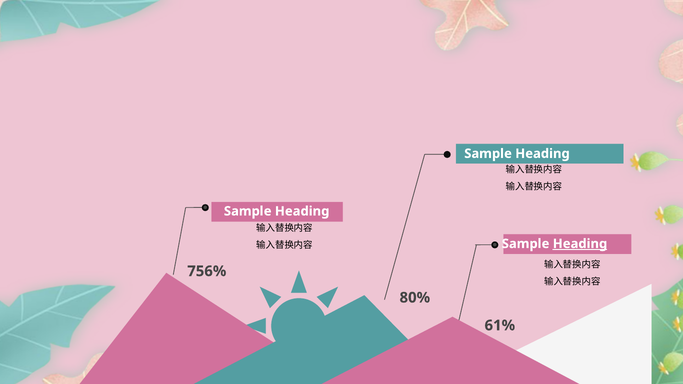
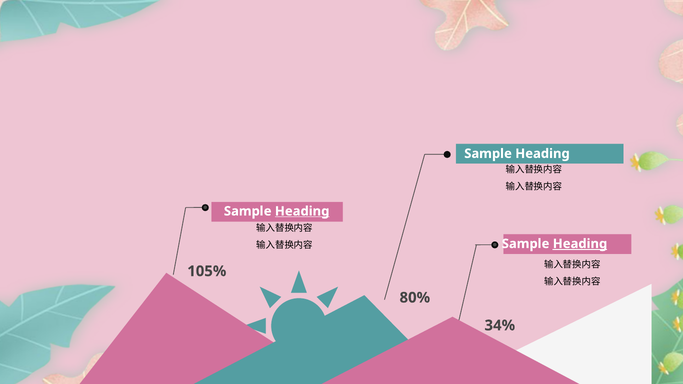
Heading at (302, 211) underline: none -> present
756%: 756% -> 105%
61%: 61% -> 34%
